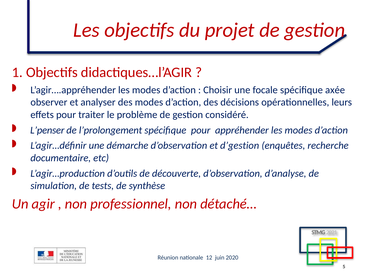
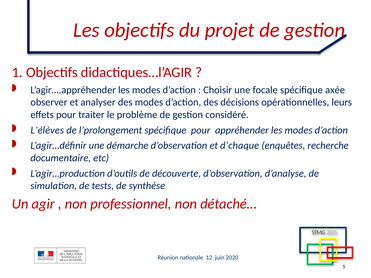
L’penser: L’penser -> L’élèves
d’gestion: d’gestion -> d’chaque
